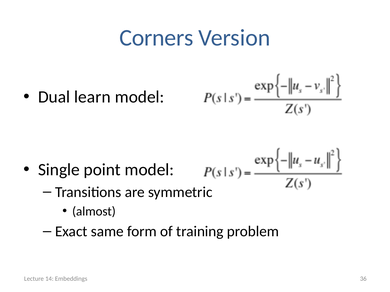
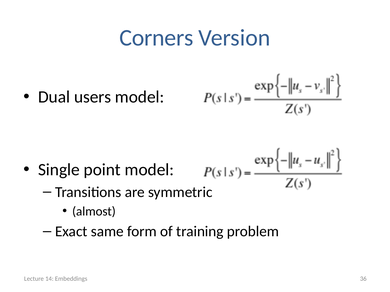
learn: learn -> users
